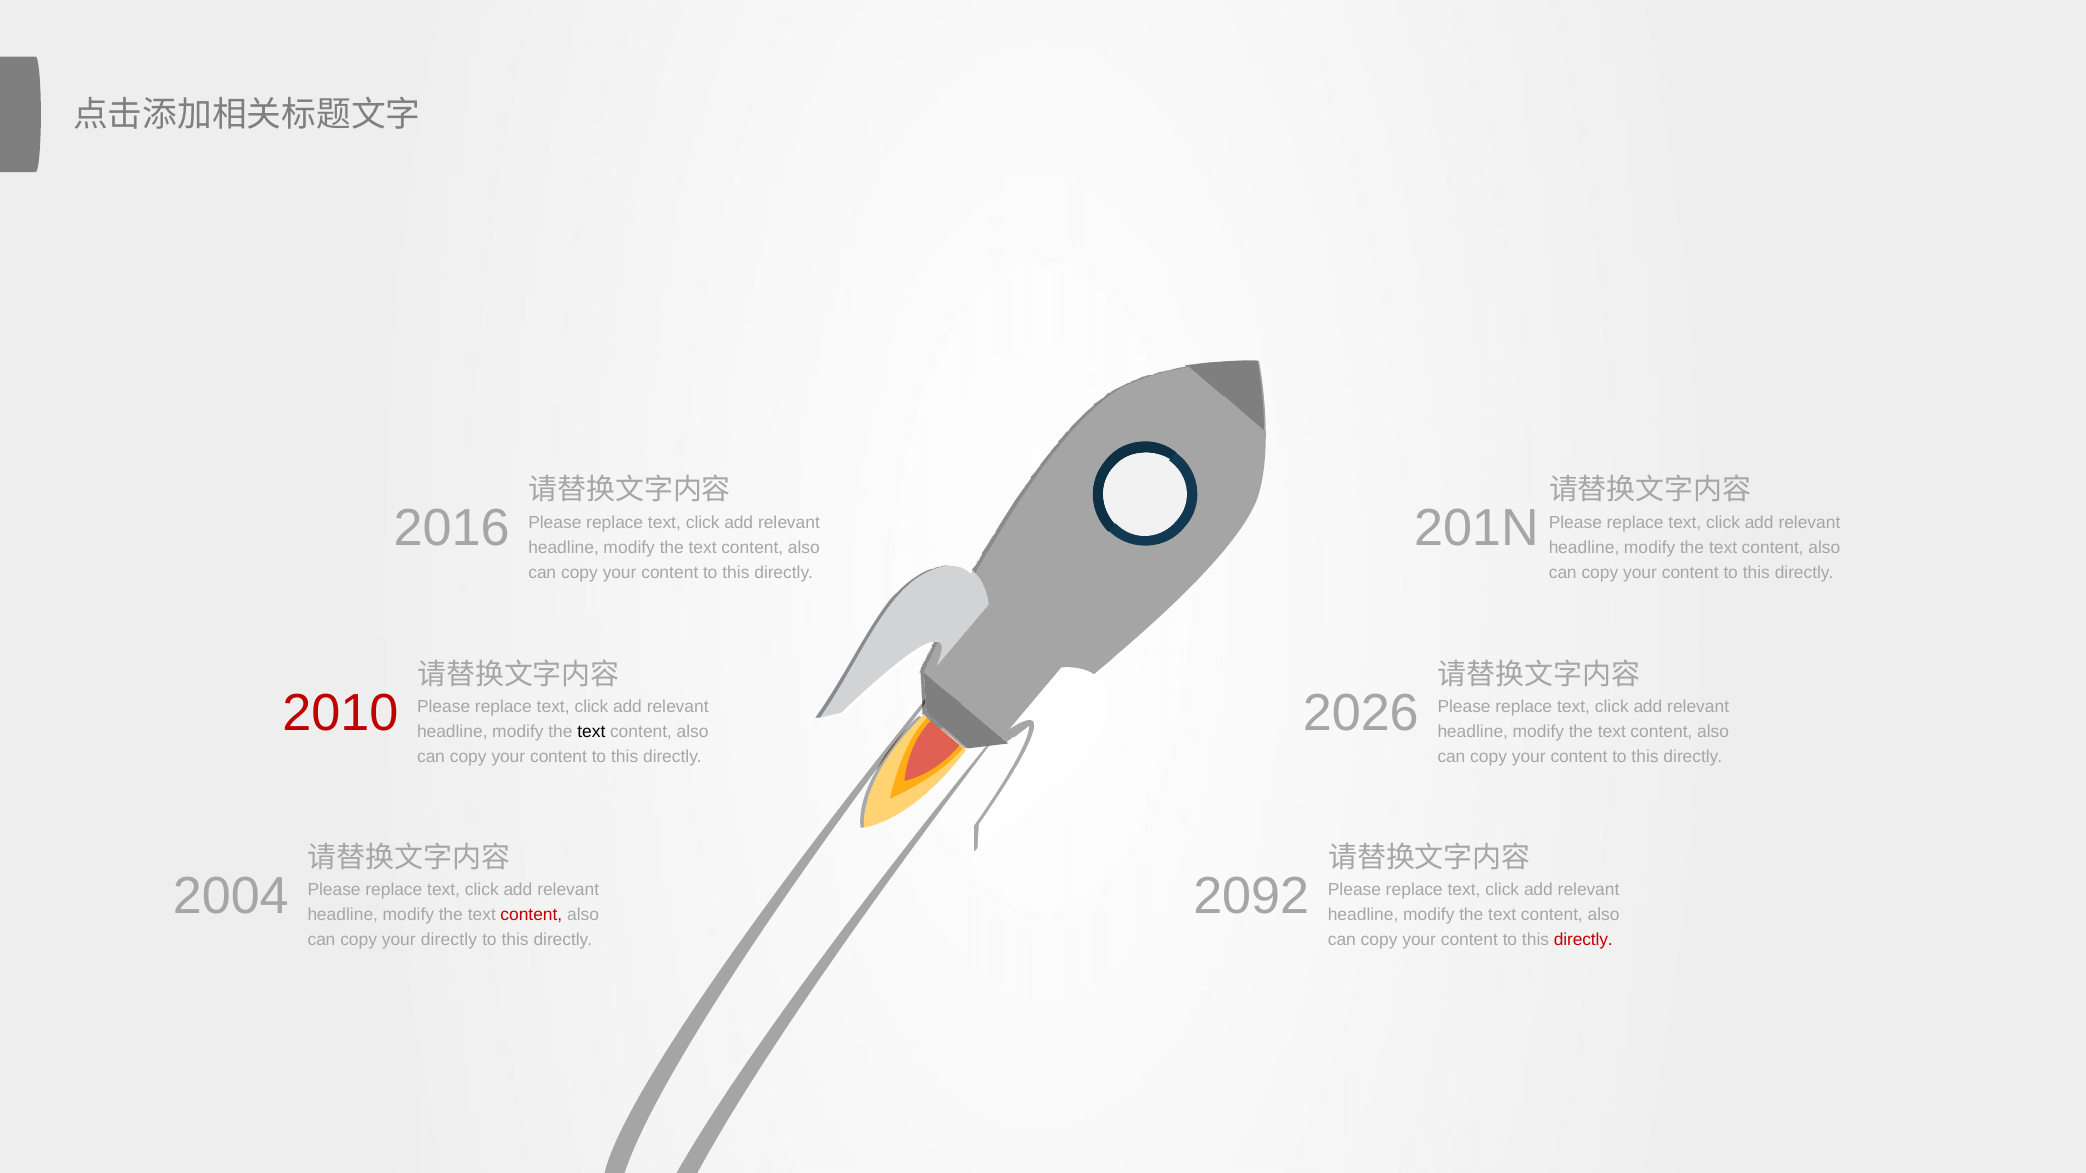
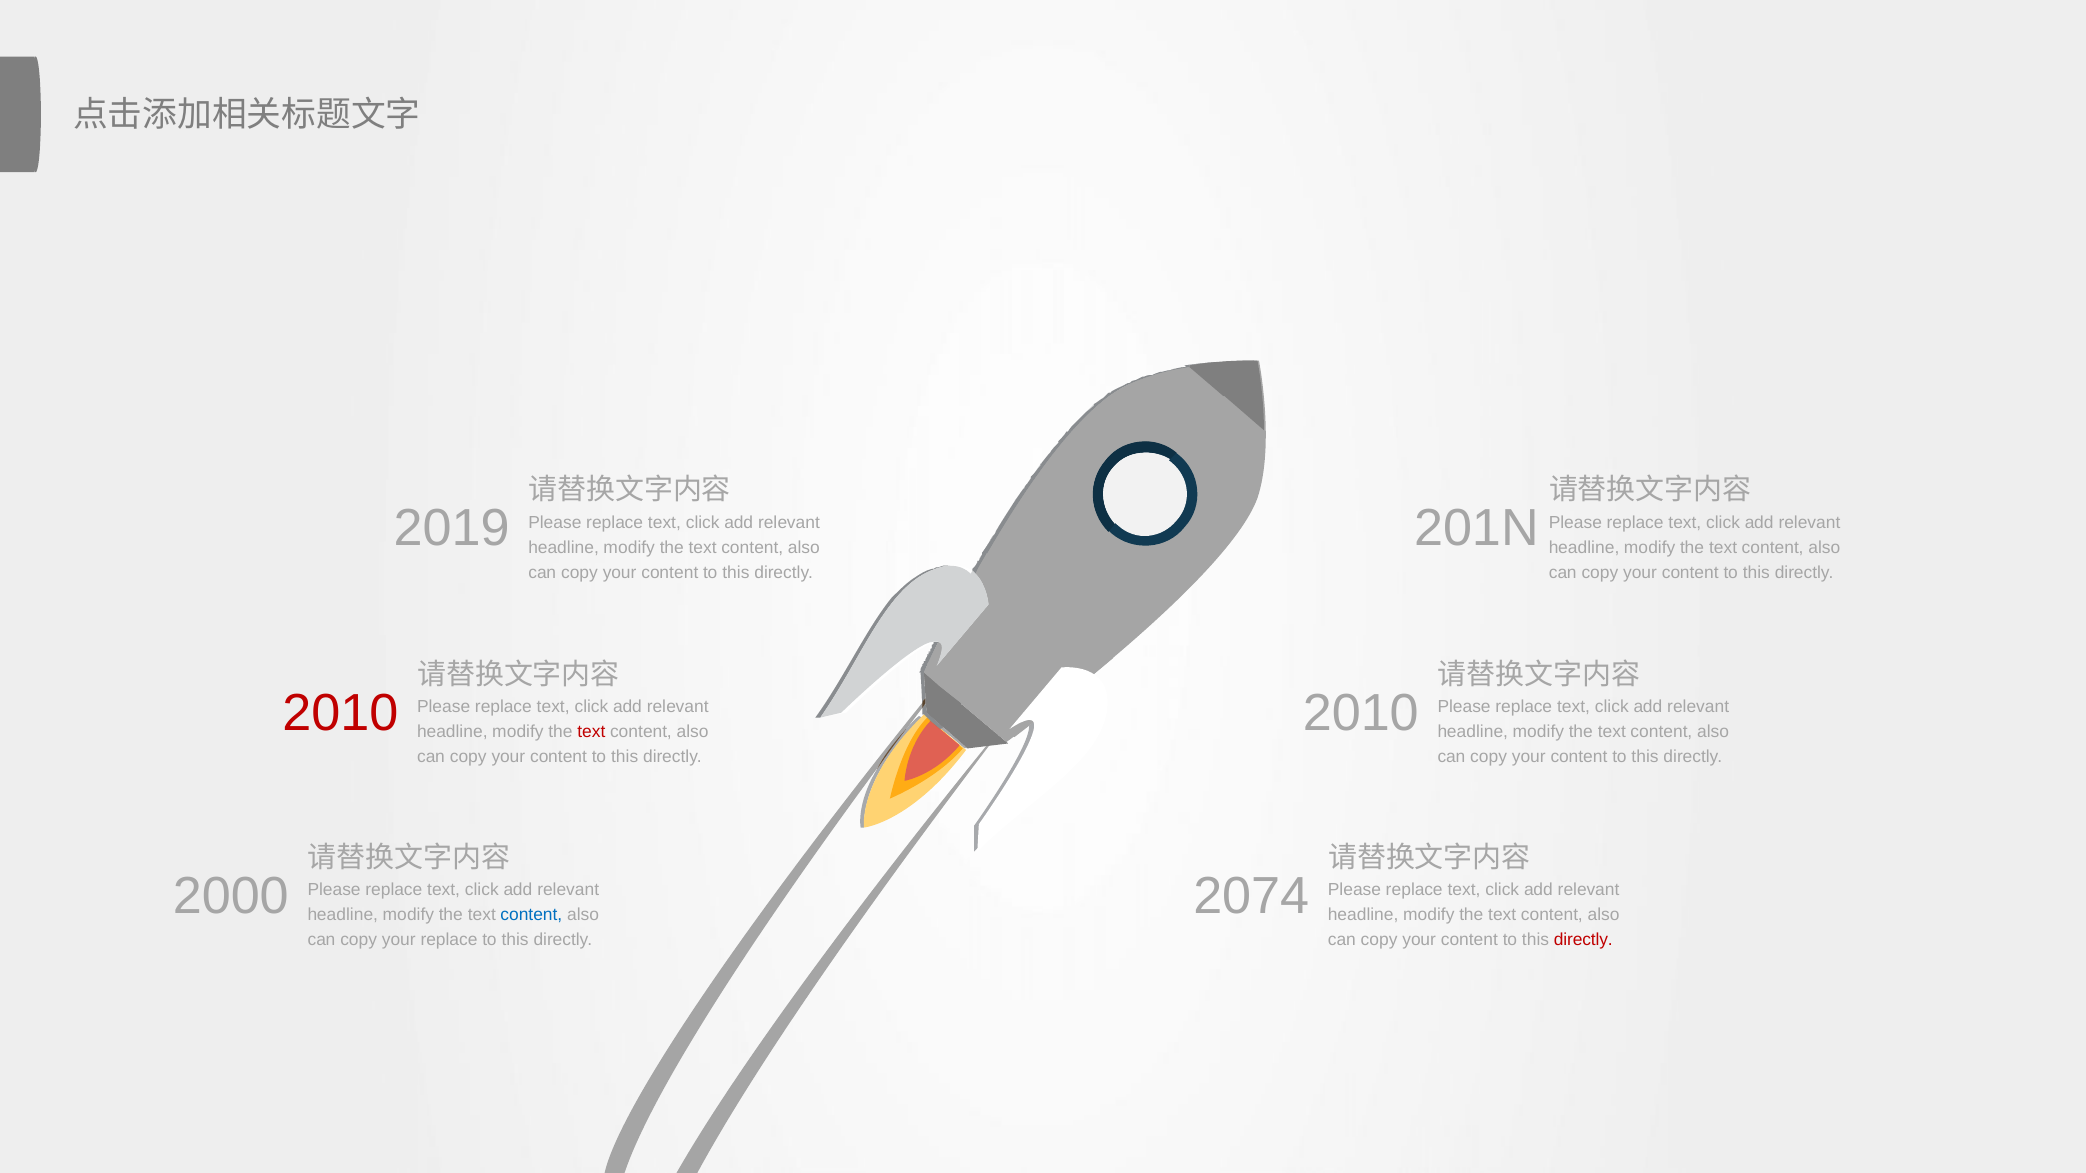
2016: 2016 -> 2019
2026 at (1361, 714): 2026 -> 2010
text at (591, 732) colour: black -> red
2004: 2004 -> 2000
2092: 2092 -> 2074
content at (531, 915) colour: red -> blue
your directly: directly -> replace
